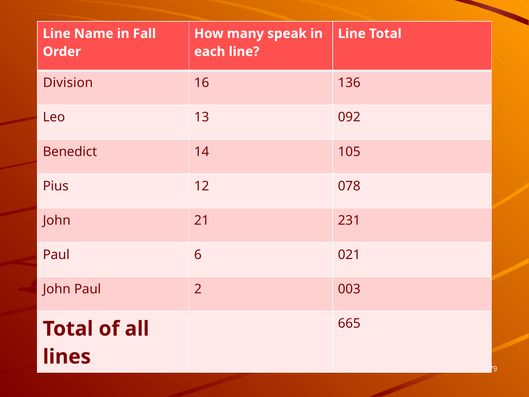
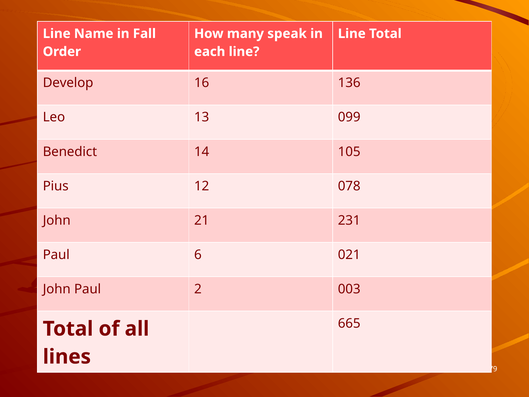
Division: Division -> Develop
092: 092 -> 099
